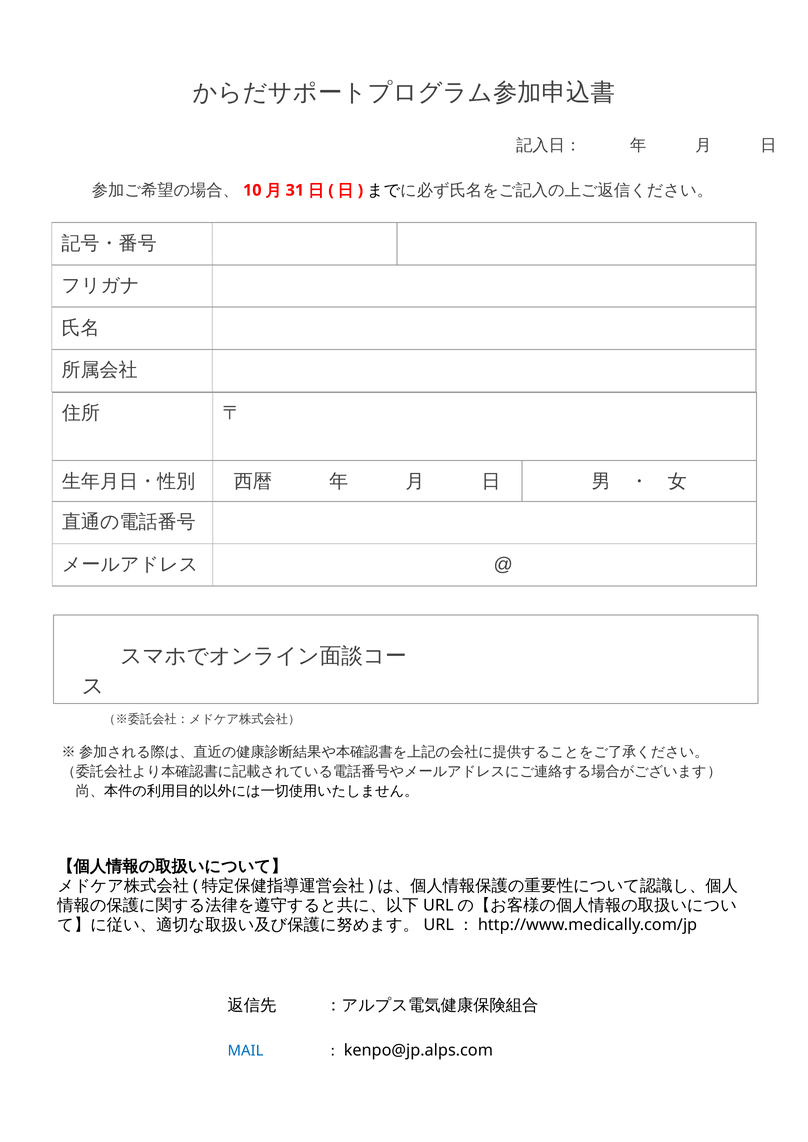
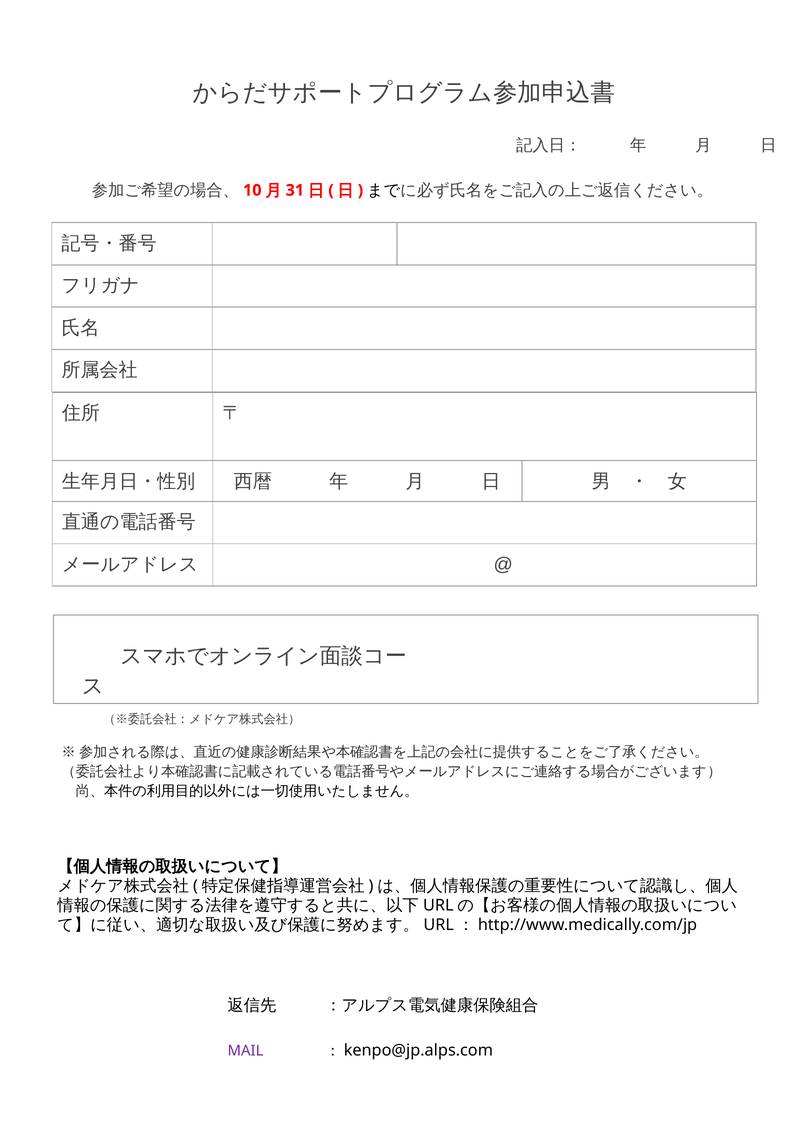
MAIL colour: blue -> purple
